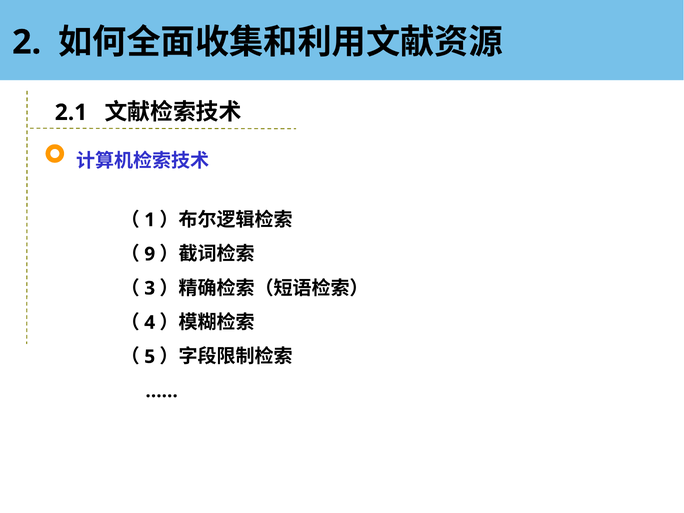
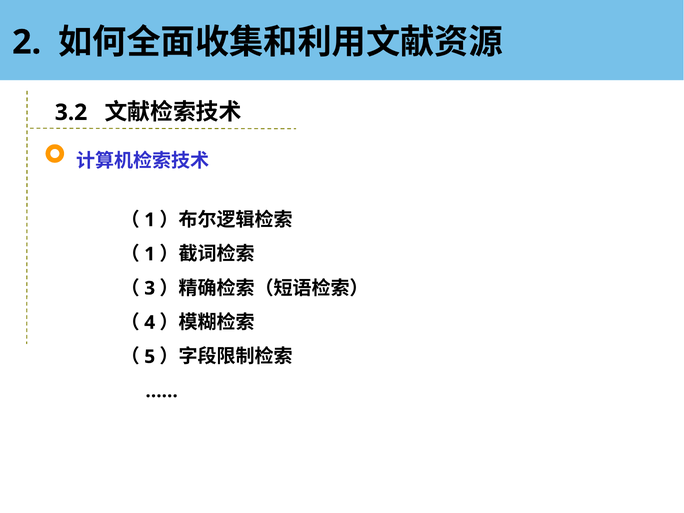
2.1: 2.1 -> 3.2
9 at (150, 254): 9 -> 1
